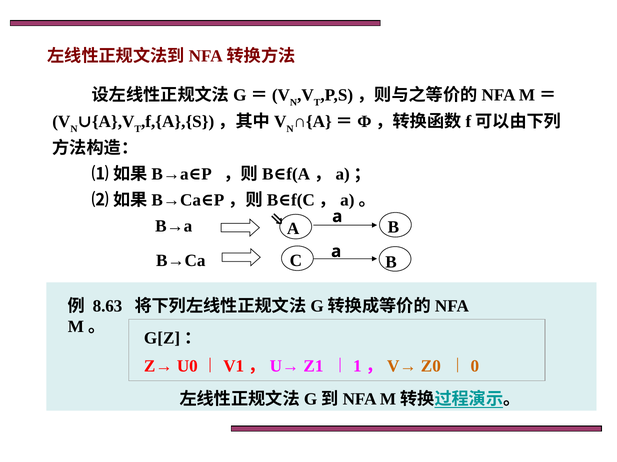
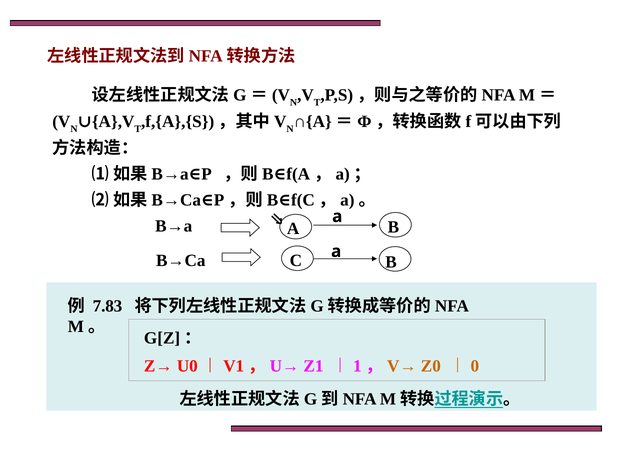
8.63: 8.63 -> 7.83
